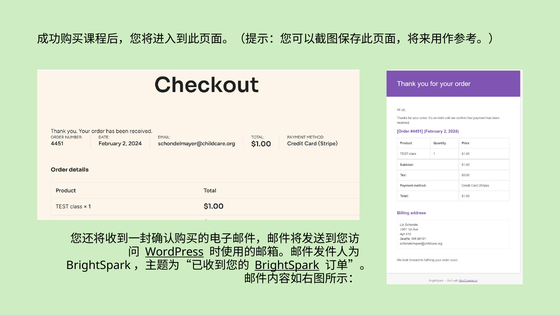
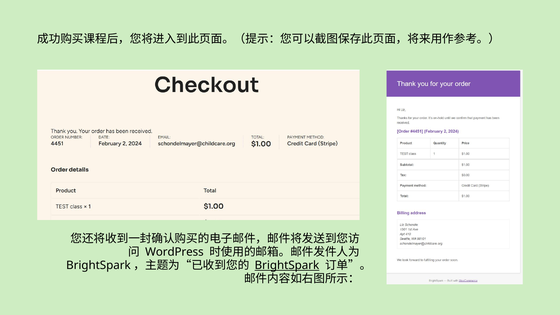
WordPress underline: present -> none
